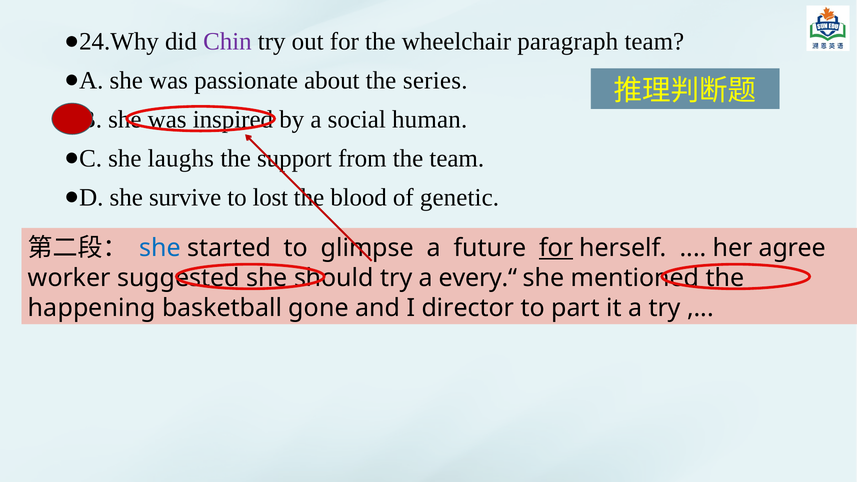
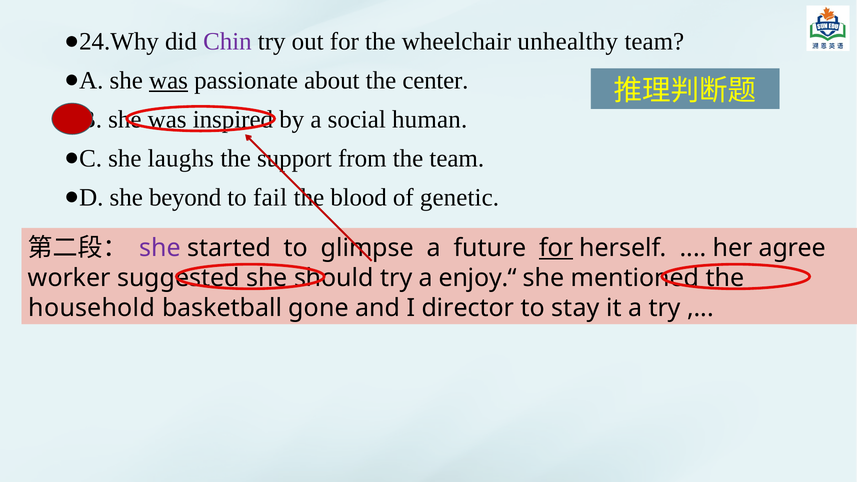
paragraph: paragraph -> unhealthy
was at (169, 81) underline: none -> present
series: series -> center
survive: survive -> beyond
lost: lost -> fail
she at (160, 248) colour: blue -> purple
every.“: every.“ -> enjoy.“
happening: happening -> household
part: part -> stay
